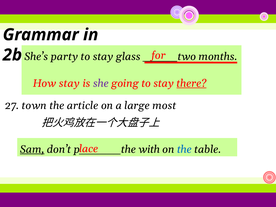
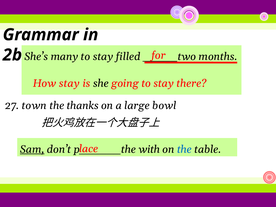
party: party -> many
glass: glass -> filled
she colour: purple -> black
there underline: present -> none
article: article -> thanks
most: most -> bowl
